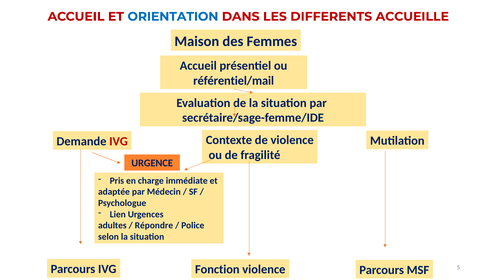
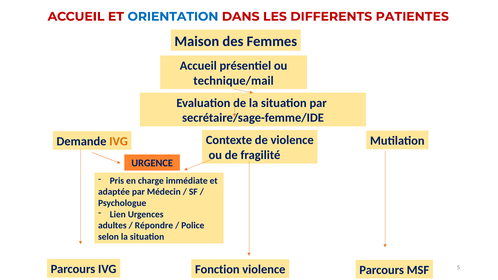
ACCUEILLE: ACCUEILLE -> PATIENTES
référentiel/mail: référentiel/mail -> technique/mail
IVG at (119, 141) colour: red -> orange
